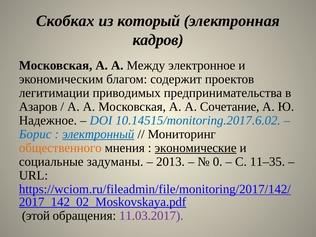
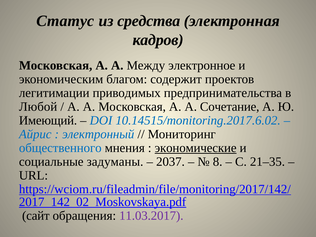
Скобках: Скобках -> Статус
который: который -> средства
Азаров: Азаров -> Любой
Надежное: Надежное -> Имеющий
Борис: Борис -> Айрис
электронный underline: present -> none
общественного colour: orange -> blue
2013: 2013 -> 2037
0: 0 -> 8
11–35: 11–35 -> 21–35
этой: этой -> сайт
